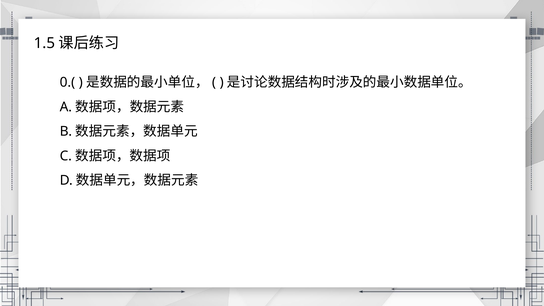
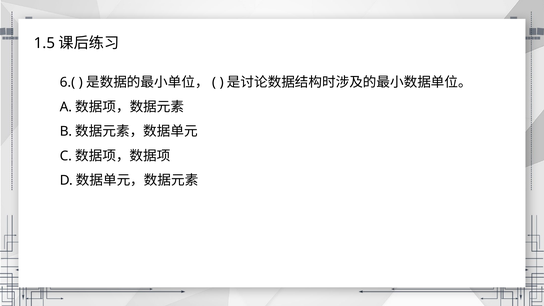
0.(: 0.( -> 6.(
